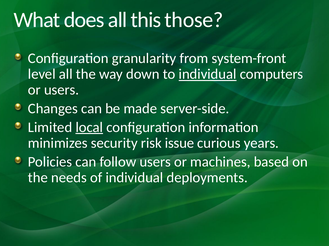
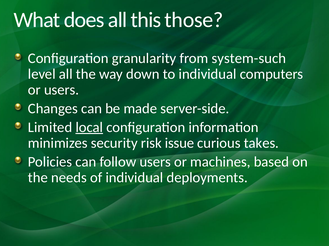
system-front: system-front -> system-such
individual at (208, 74) underline: present -> none
years: years -> takes
